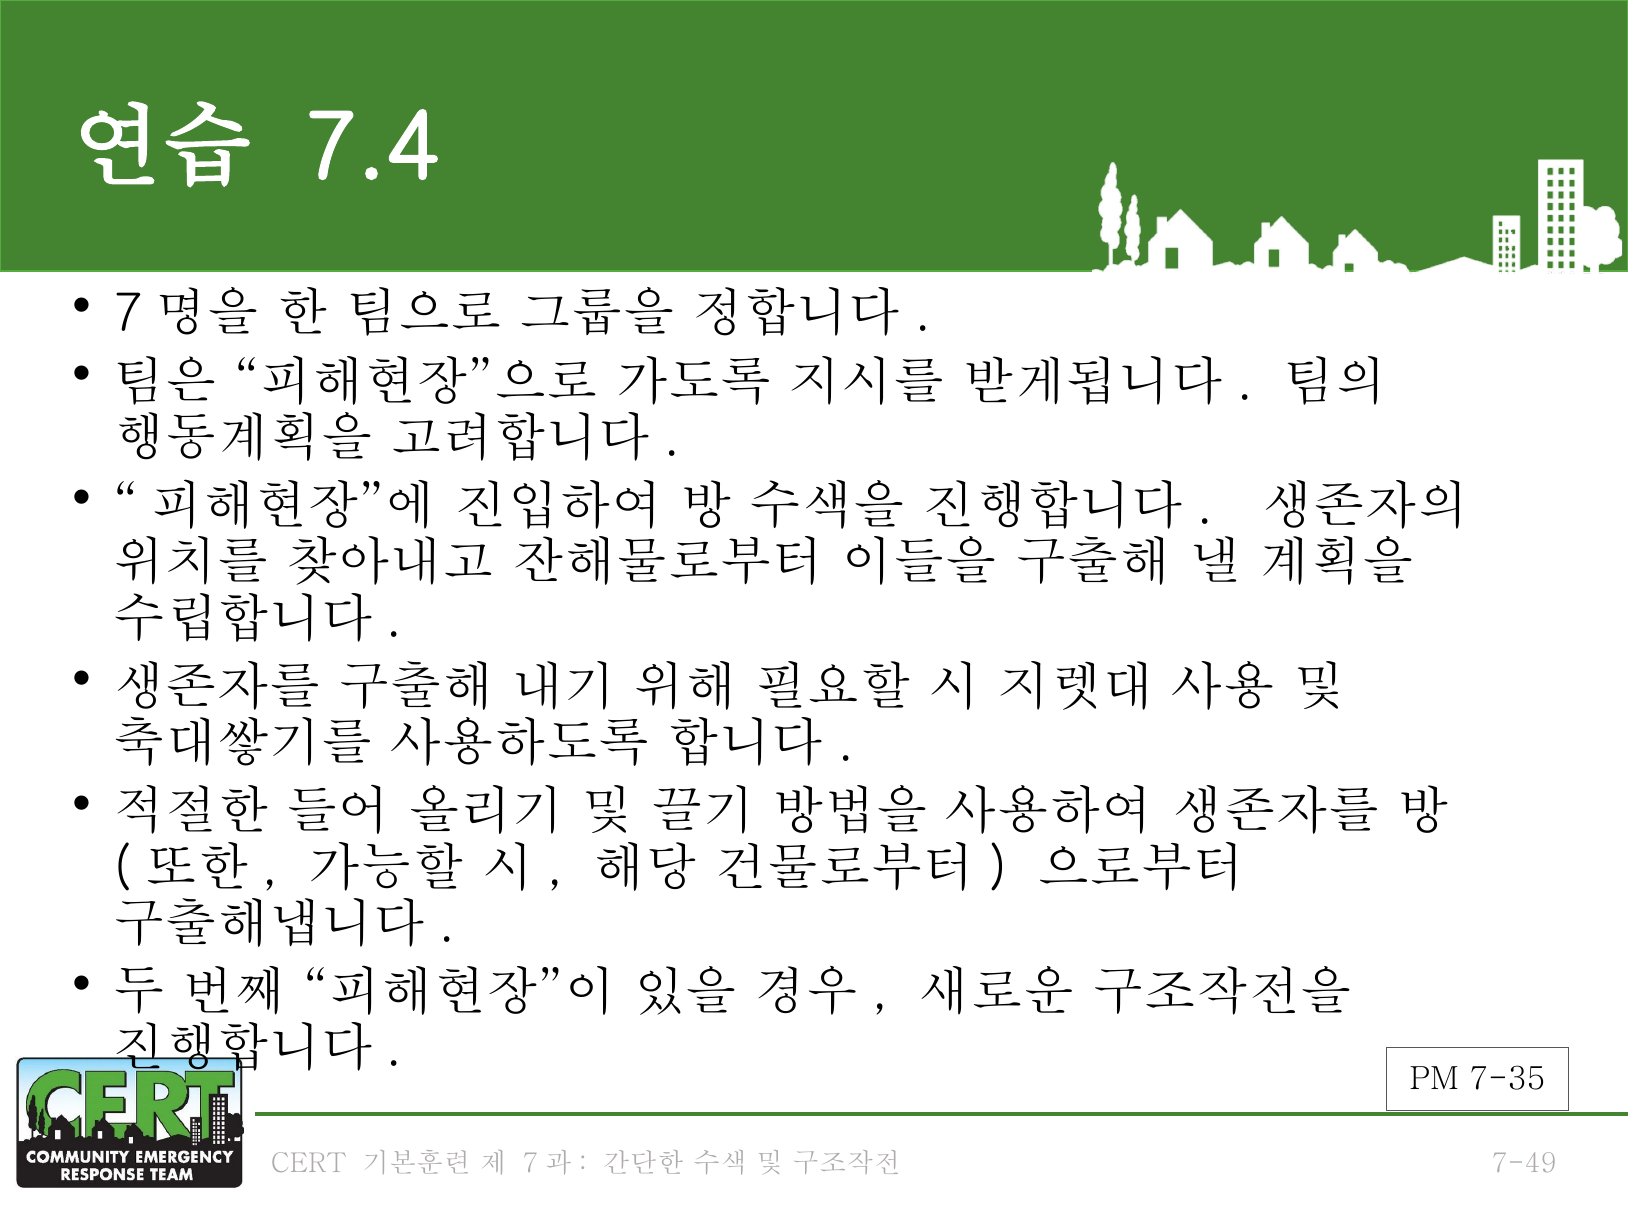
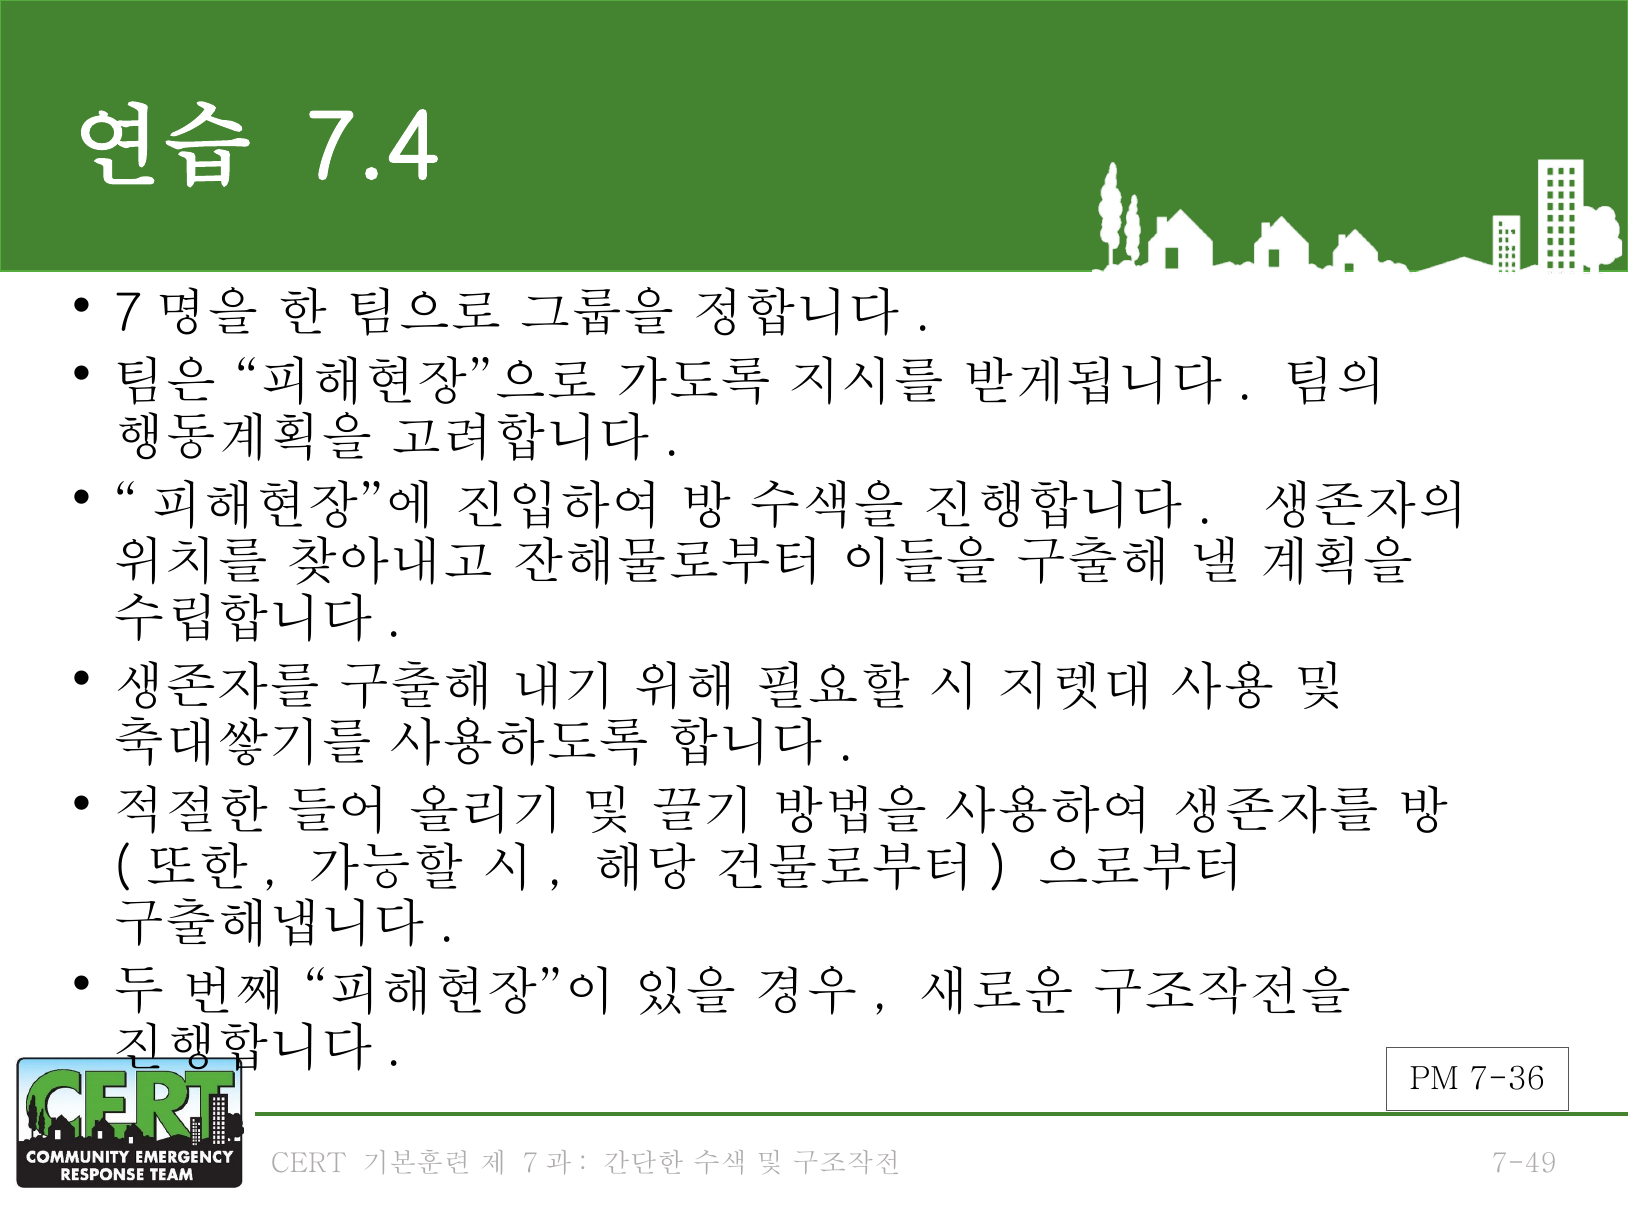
7-35: 7-35 -> 7-36
